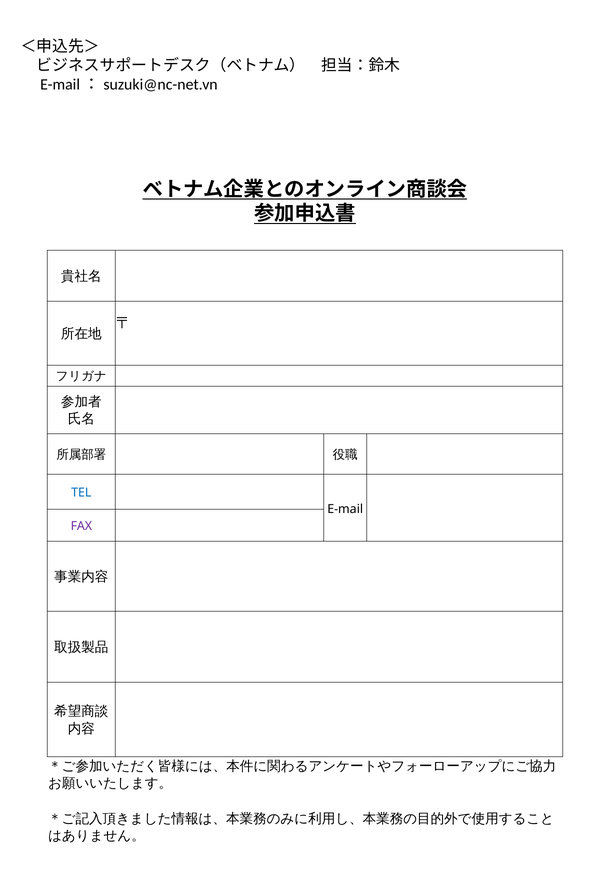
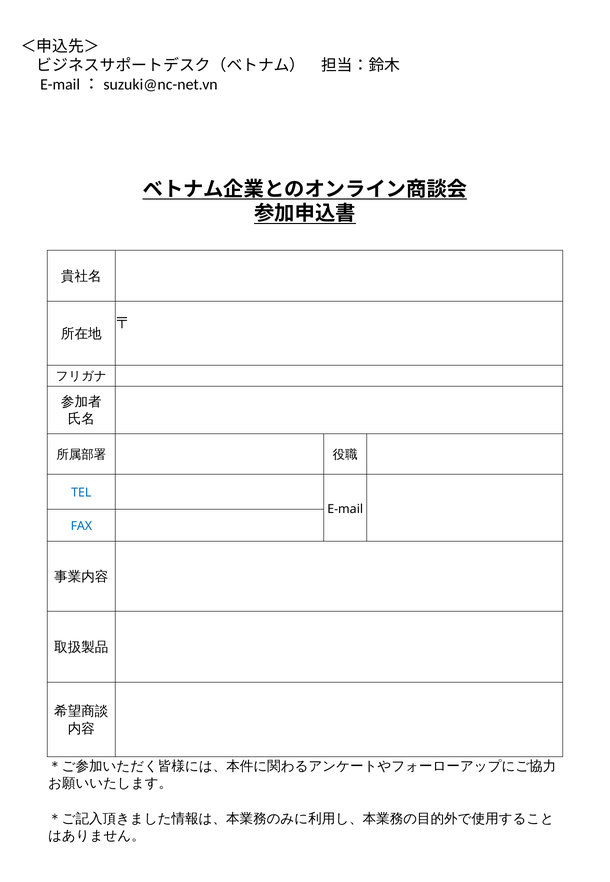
FAX colour: purple -> blue
